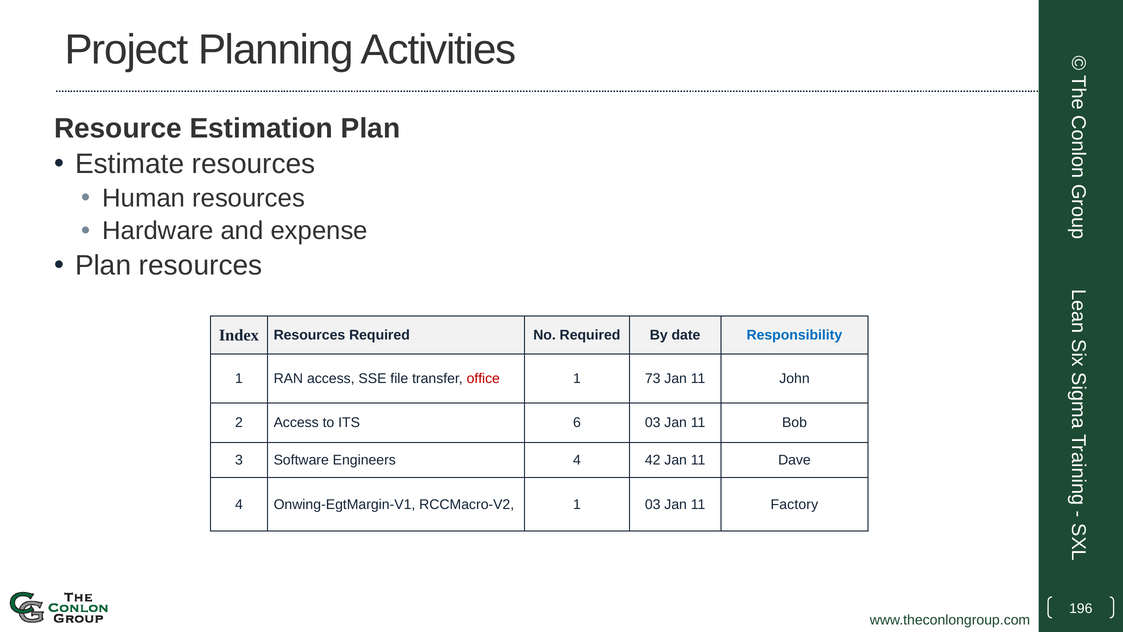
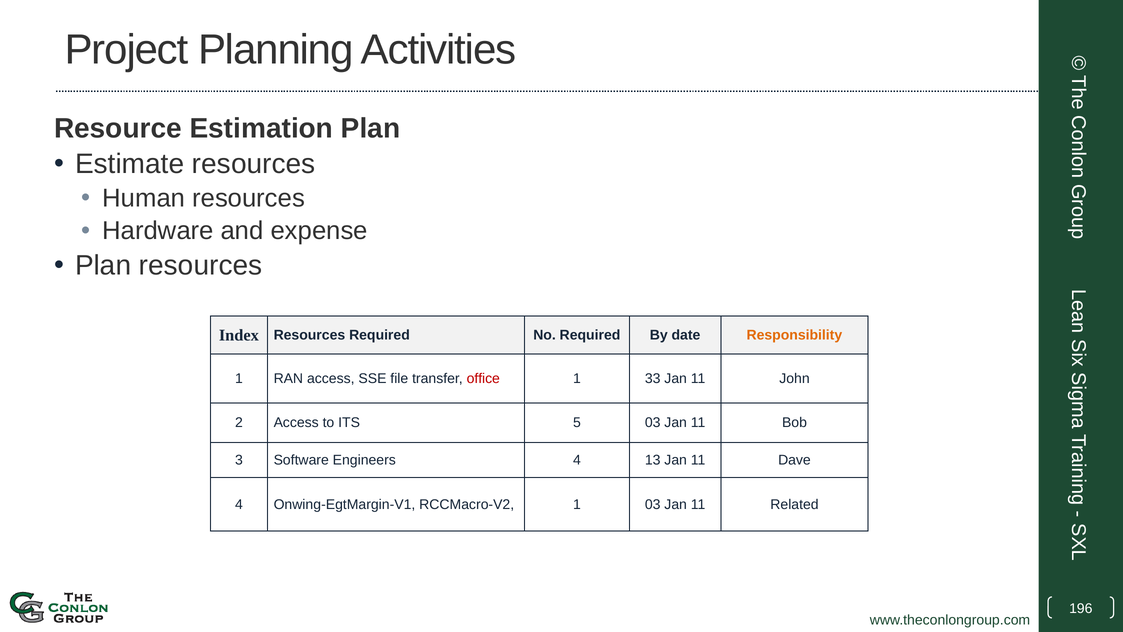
Responsibility colour: blue -> orange
73: 73 -> 33
6: 6 -> 5
42: 42 -> 13
Factory: Factory -> Related
